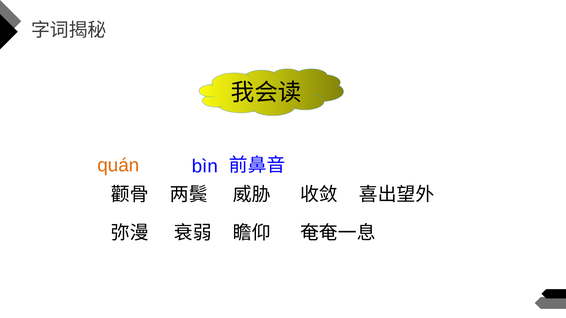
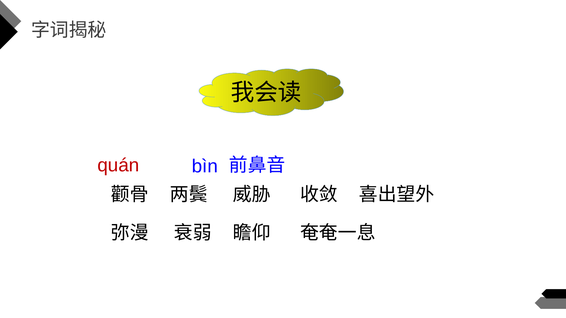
quán colour: orange -> red
